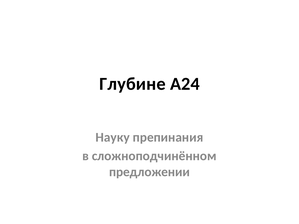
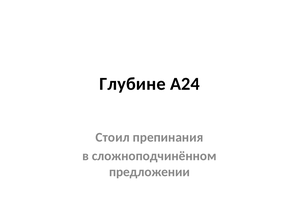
Науку: Науку -> Стоил
